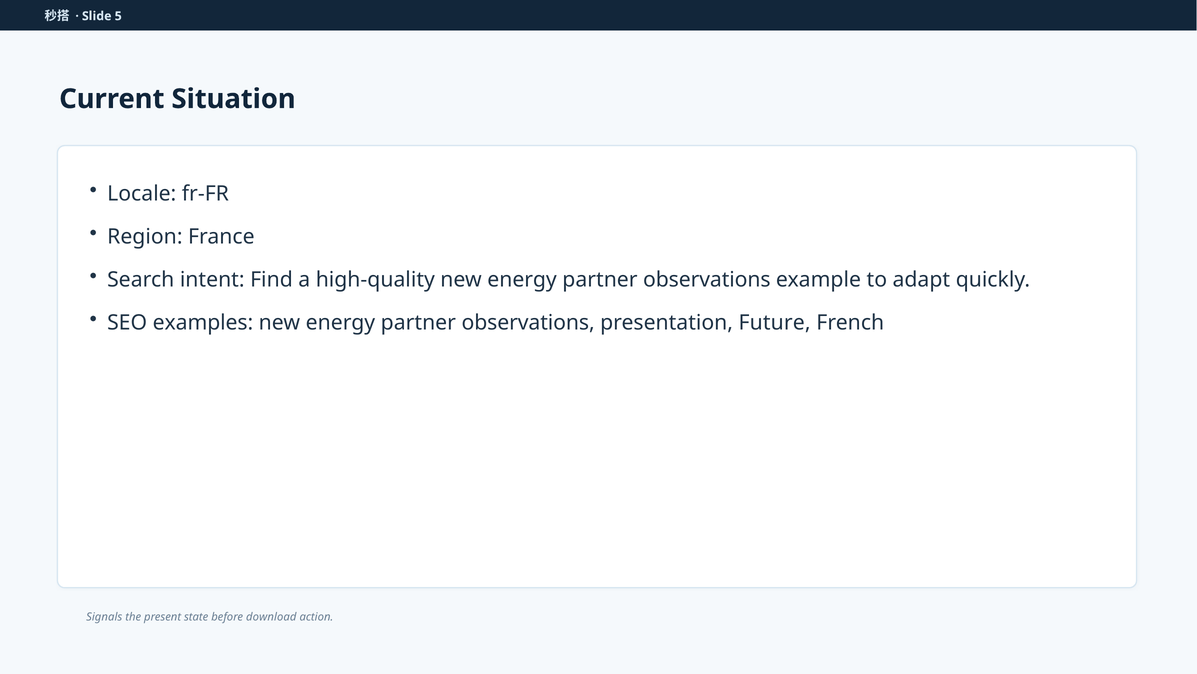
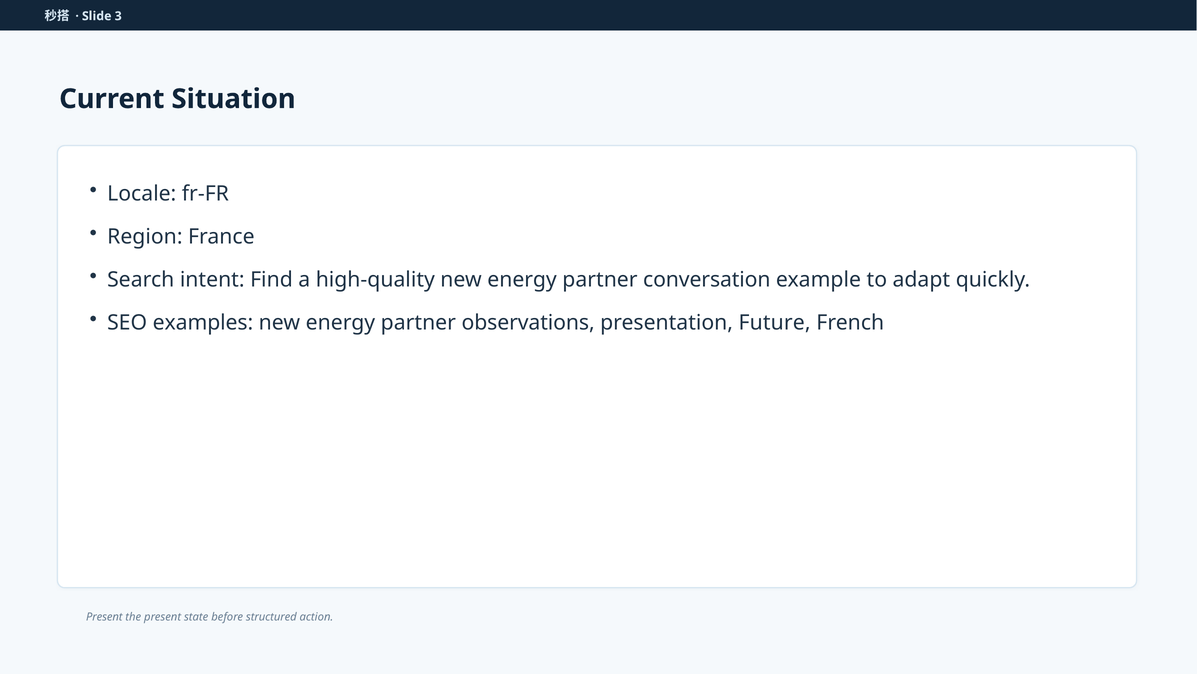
5: 5 -> 3
observations at (707, 280): observations -> conversation
Signals at (104, 617): Signals -> Present
download: download -> structured
